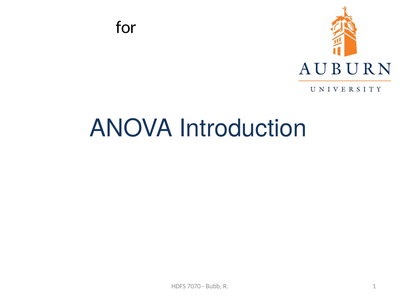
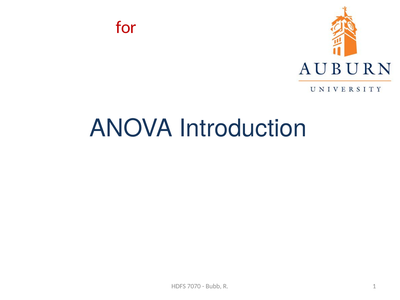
for colour: black -> red
